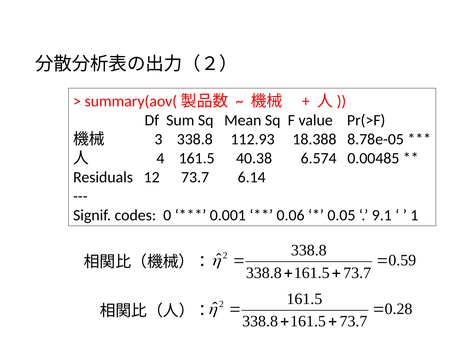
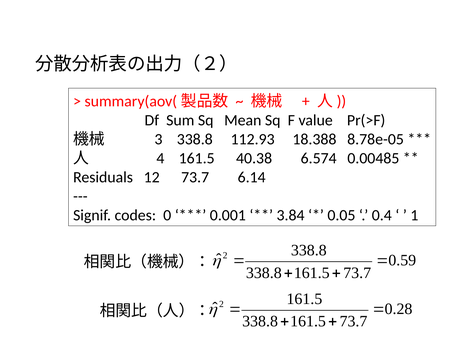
0.06: 0.06 -> 3.84
9.1: 9.1 -> 0.4
